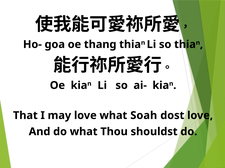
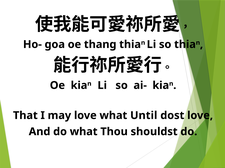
Soah: Soah -> Until
